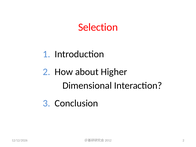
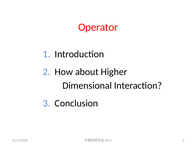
Selection: Selection -> Operator
